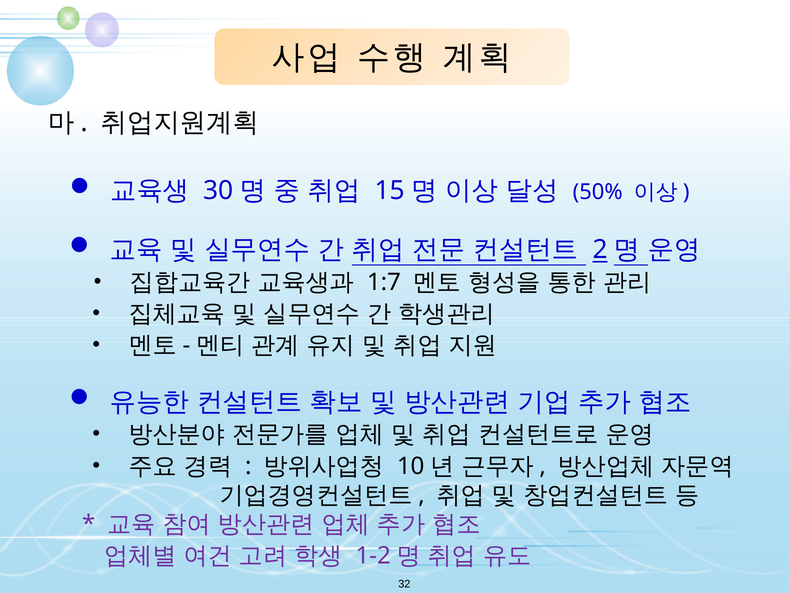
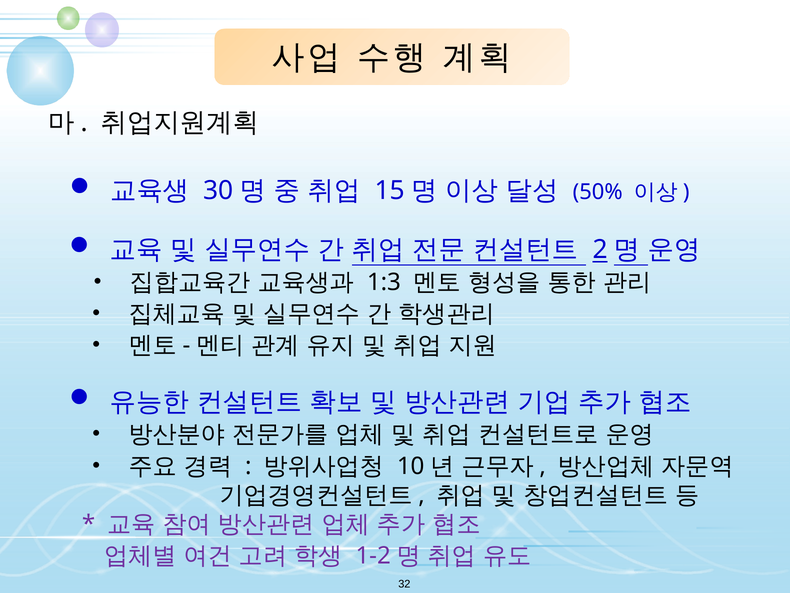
1:7: 1:7 -> 1:3
